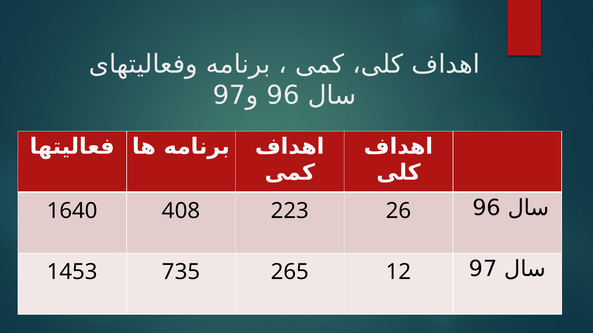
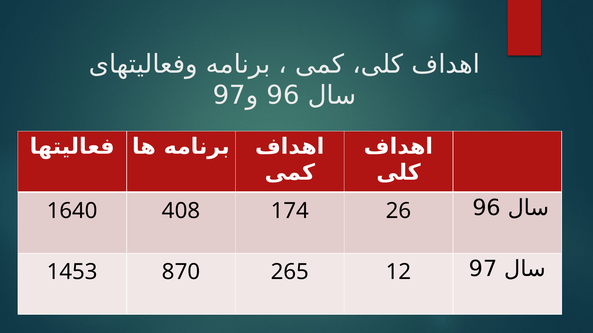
223: 223 -> 174
735: 735 -> 870
